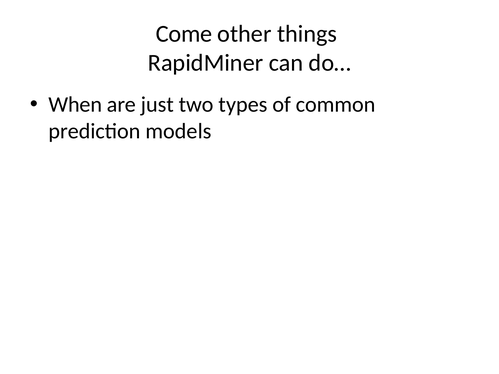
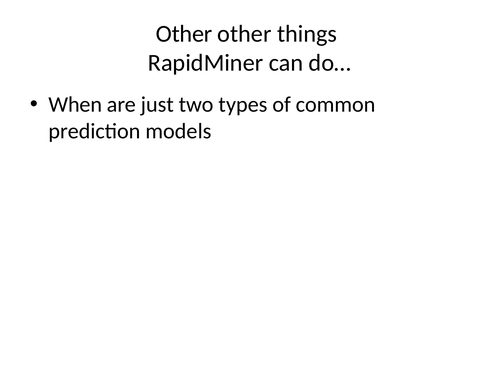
Come at (184, 34): Come -> Other
